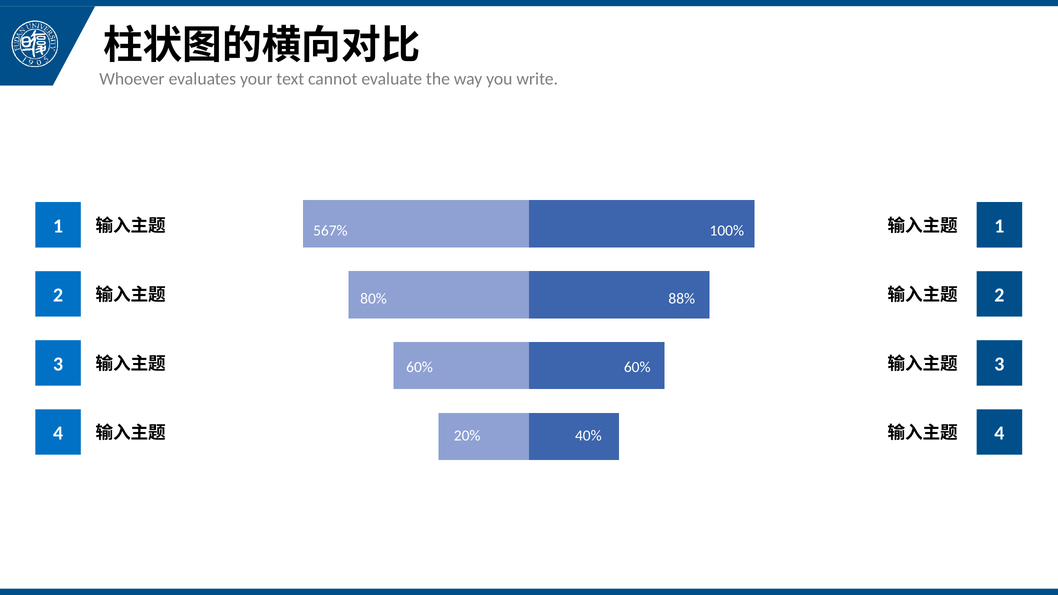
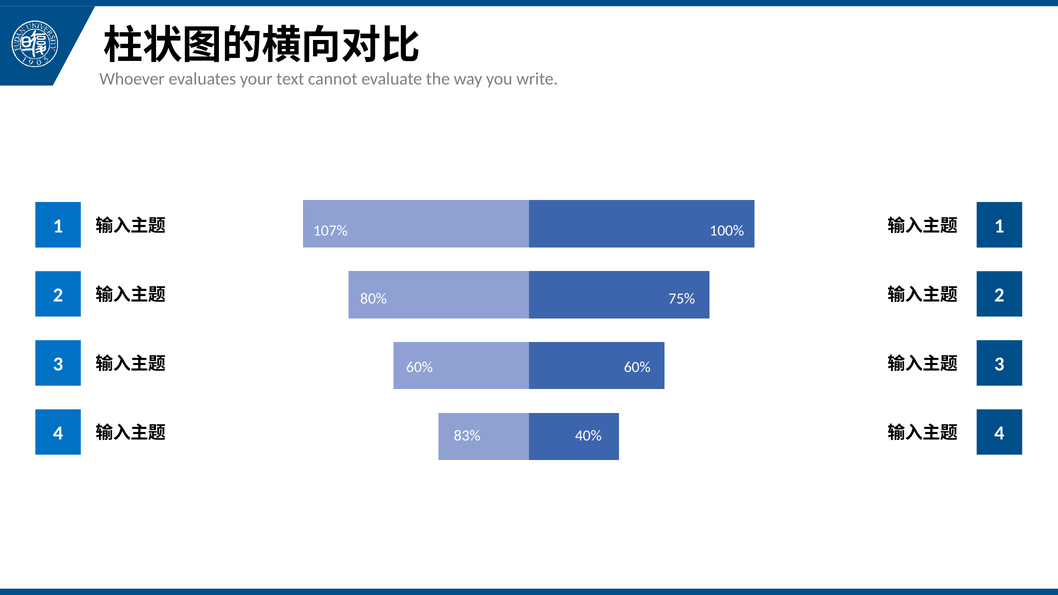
567%: 567% -> 107%
88%: 88% -> 75%
20%: 20% -> 83%
